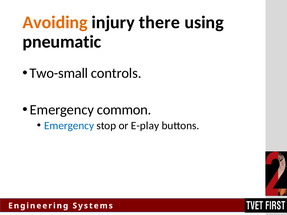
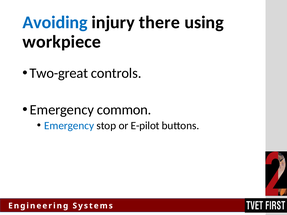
Avoiding colour: orange -> blue
pneumatic: pneumatic -> workpiece
Two-small: Two-small -> Two-great
E-play: E-play -> E-pilot
